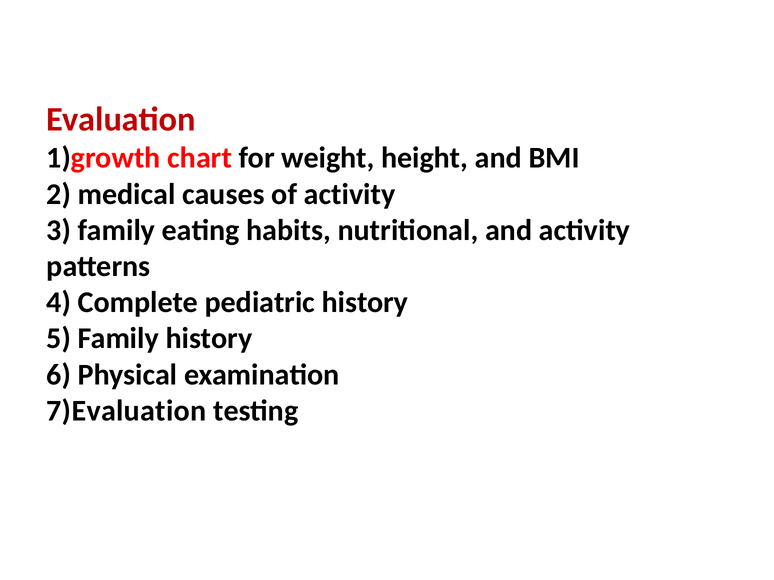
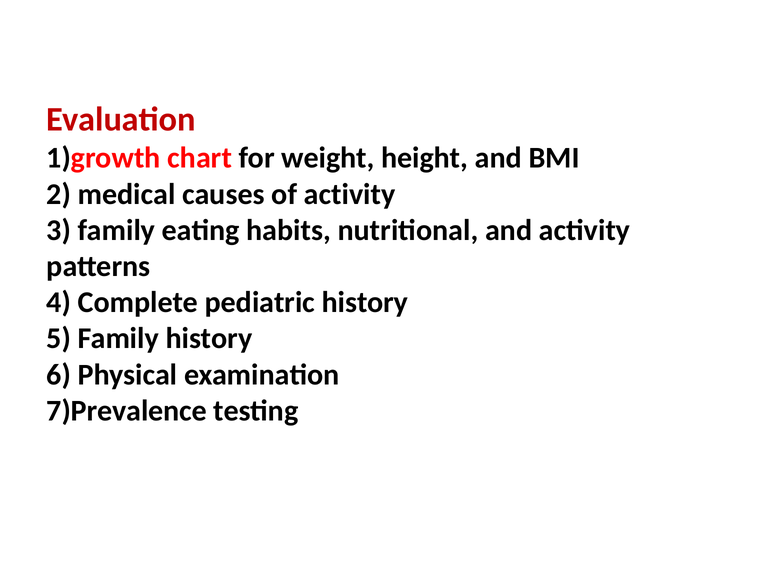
7)Evaluation: 7)Evaluation -> 7)Prevalence
